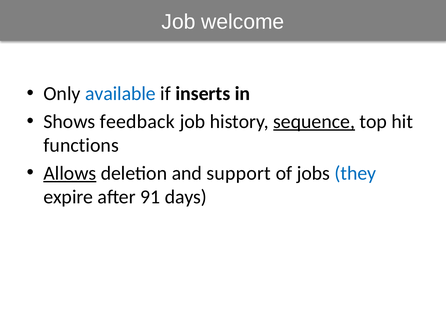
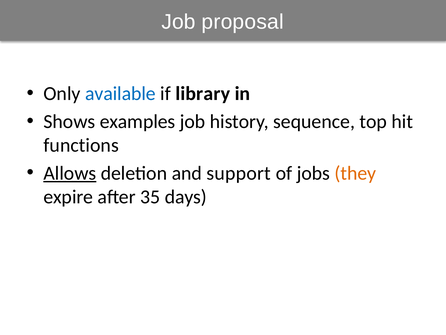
welcome: welcome -> proposal
inserts: inserts -> library
feedback: feedback -> examples
sequence underline: present -> none
they colour: blue -> orange
91: 91 -> 35
